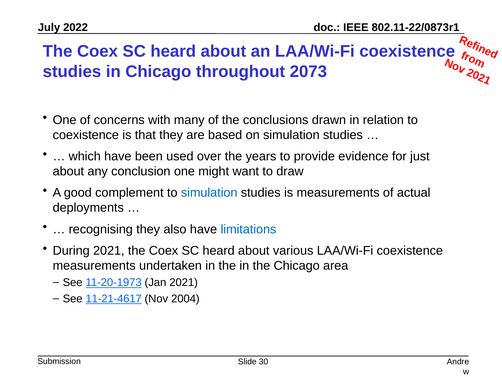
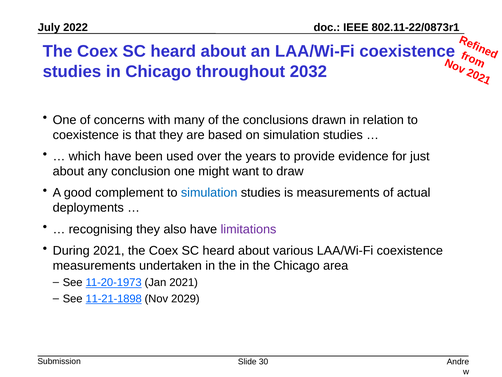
2073: 2073 -> 2032
limitations colour: blue -> purple
11-21-4617: 11-21-4617 -> 11-21-1898
2004: 2004 -> 2029
